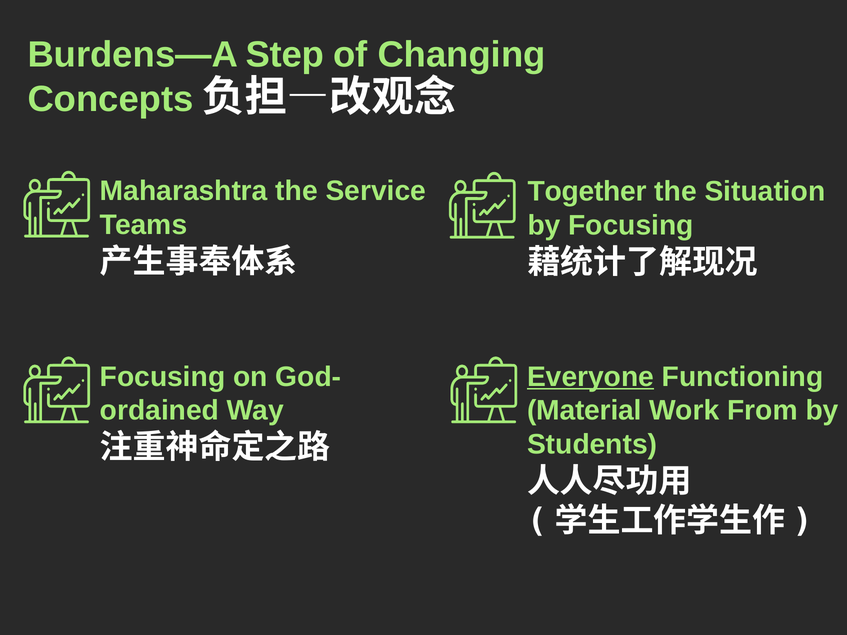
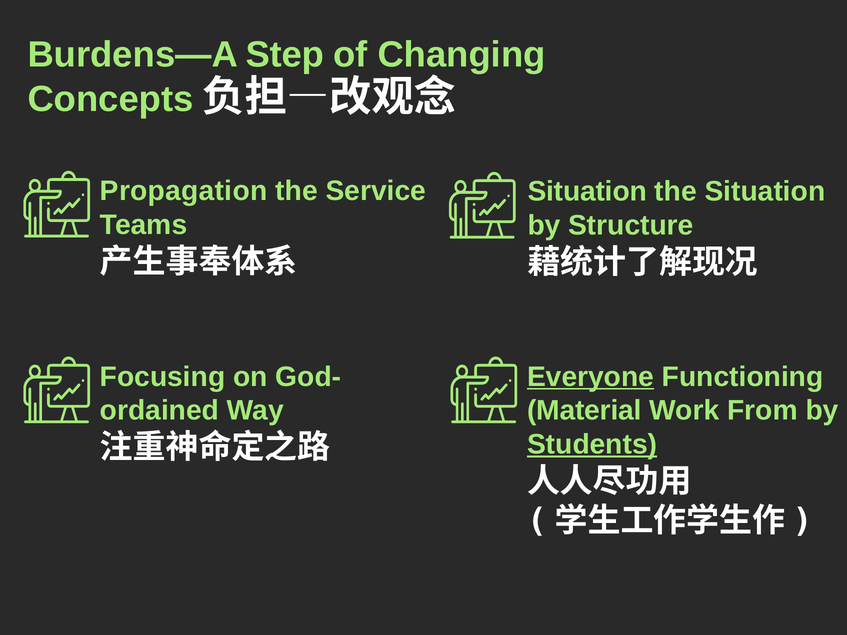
Maharashtra: Maharashtra -> Propagation
Together at (587, 192): Together -> Situation
by Focusing: Focusing -> Structure
Students underline: none -> present
